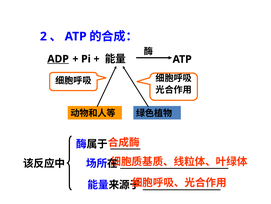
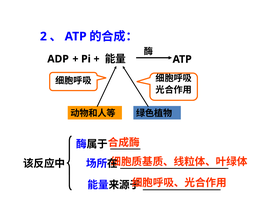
ADP underline: present -> none
